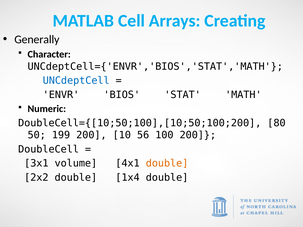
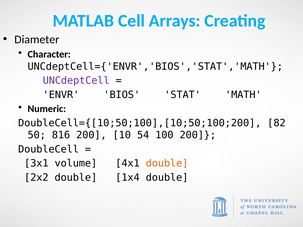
Generally: Generally -> Diameter
UNCdeptCell colour: blue -> purple
80: 80 -> 82
199: 199 -> 816
56: 56 -> 54
